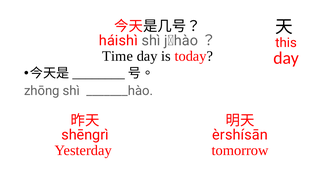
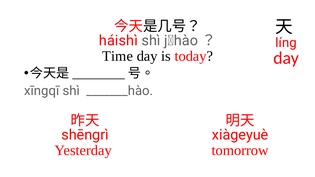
this: this -> líng
zhōng: zhōng -> xīngqī
èrshísān: èrshísān -> xiàgeyuè
